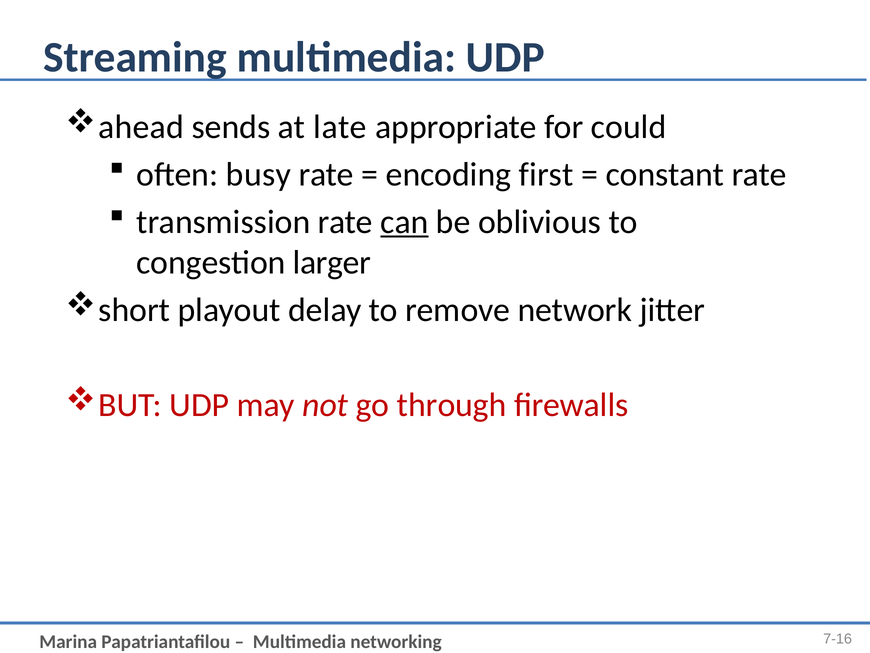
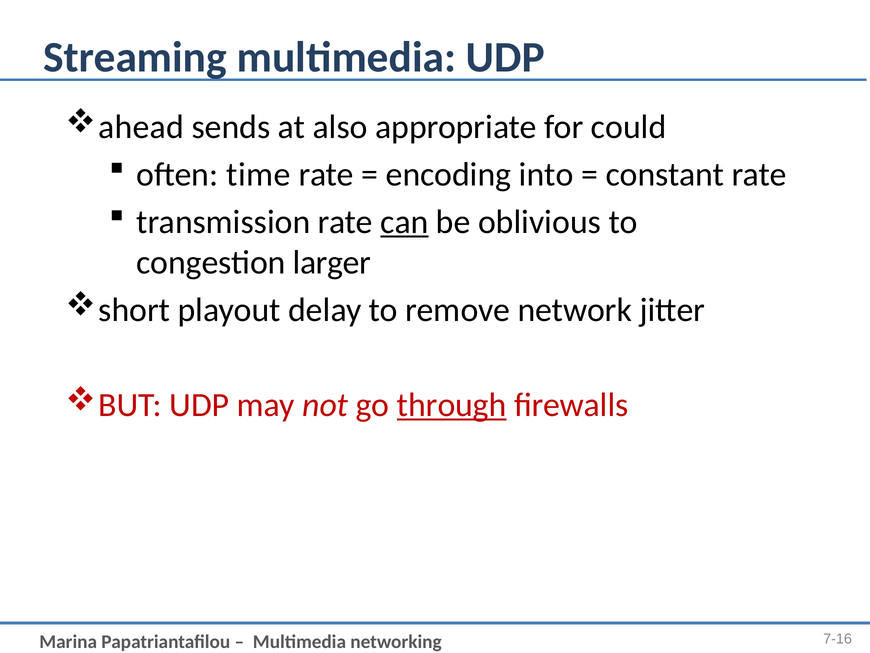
late: late -> also
busy: busy -> time
first: first -> into
through underline: none -> present
